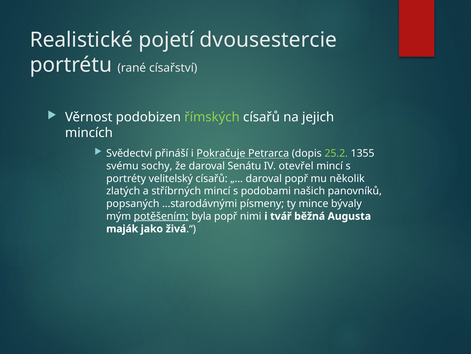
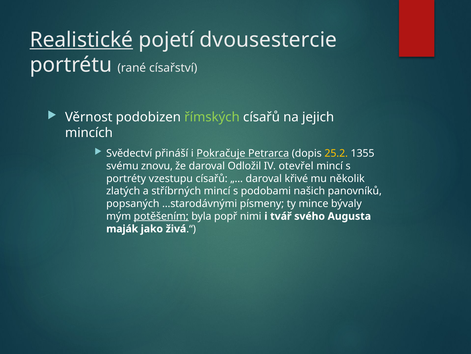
Realistické underline: none -> present
25.2 colour: light green -> yellow
sochy: sochy -> znovu
Senátu: Senátu -> Odložil
velitelský: velitelský -> vzestupu
daroval popř: popř -> křivé
běžná: běžná -> svého
